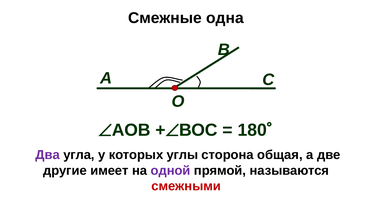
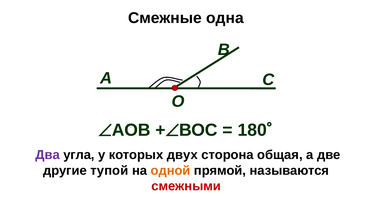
углы: углы -> двух
имеет: имеет -> тупой
одной colour: purple -> orange
